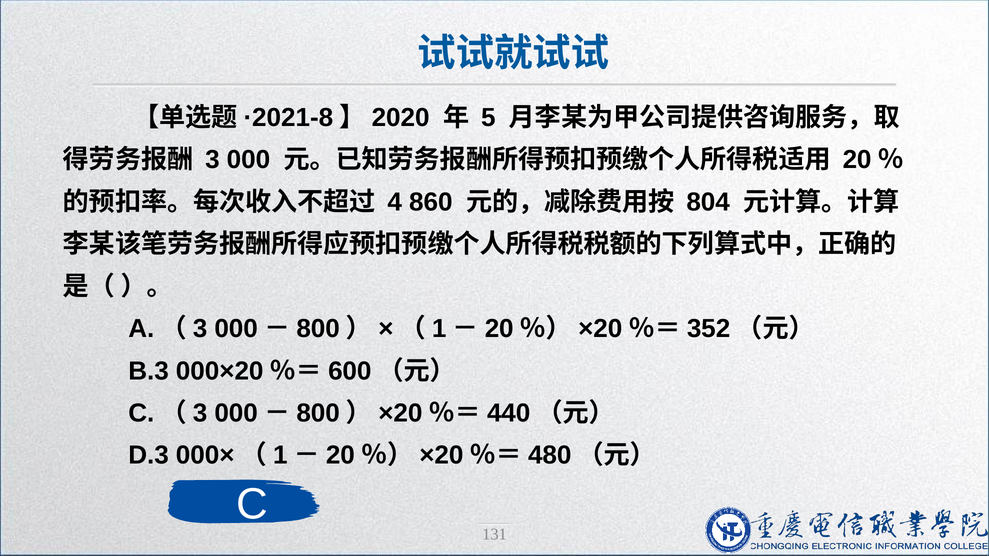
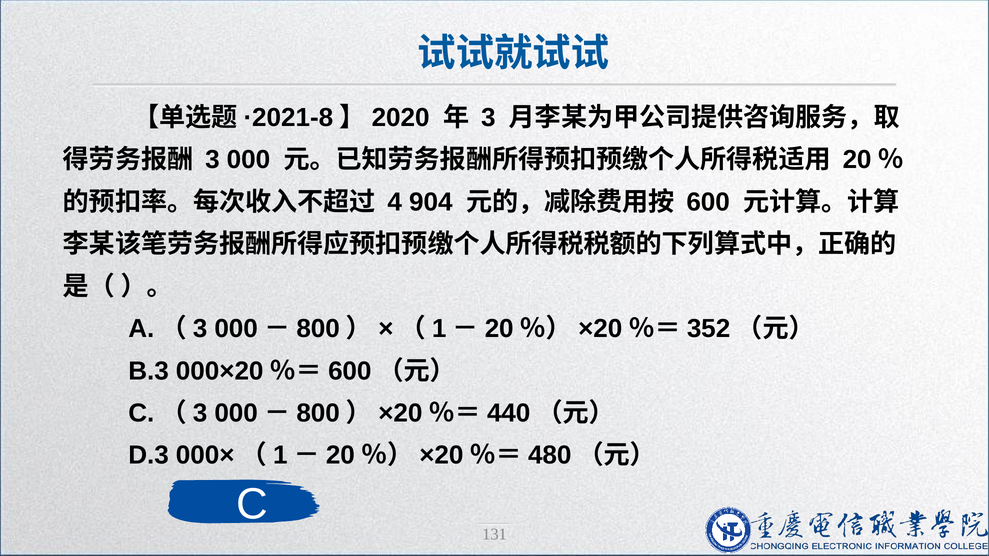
5 at (488, 118): 5 -> 3
860: 860 -> 904
804: 804 -> 600
